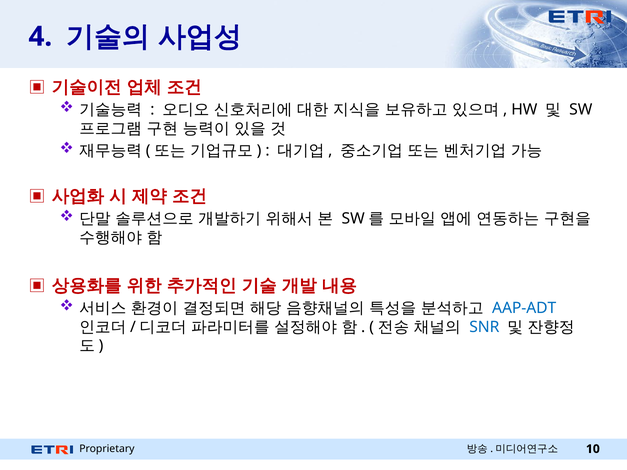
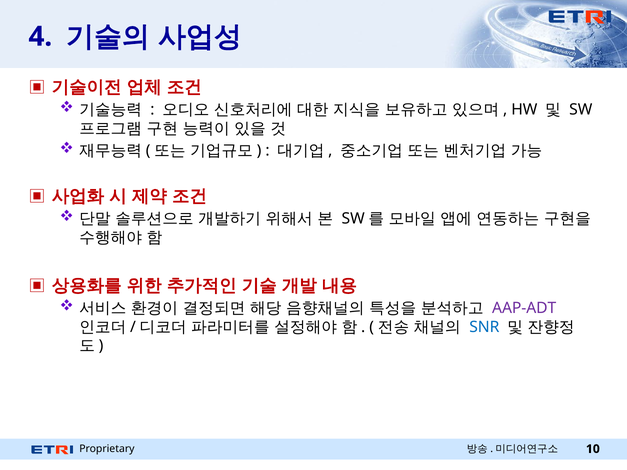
AAP-ADT colour: blue -> purple
